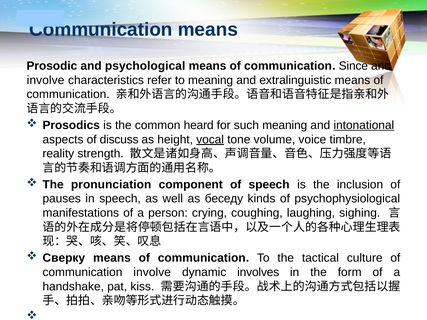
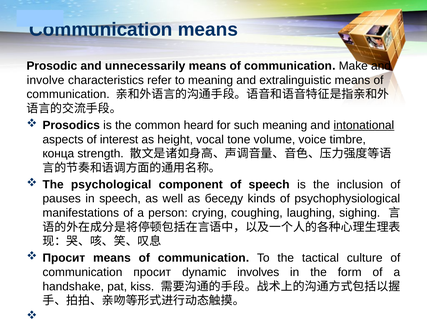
psychological: psychological -> unnecessarily
Since: Since -> Make
discuss: discuss -> interest
vocal underline: present -> none
reality: reality -> конца
pronunciation: pronunciation -> psychological
Сверку at (64, 258): Сверку -> Просит
communication involve: involve -> просит
